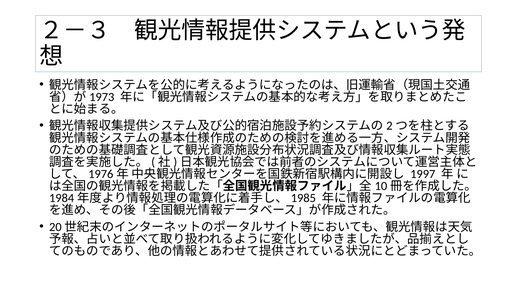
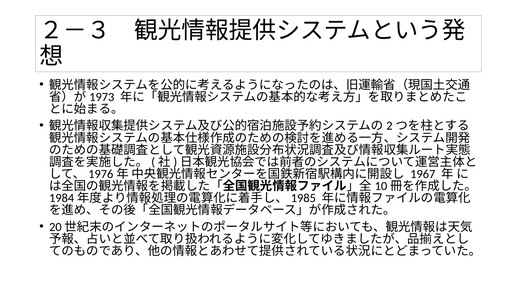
1997: 1997 -> 1967
